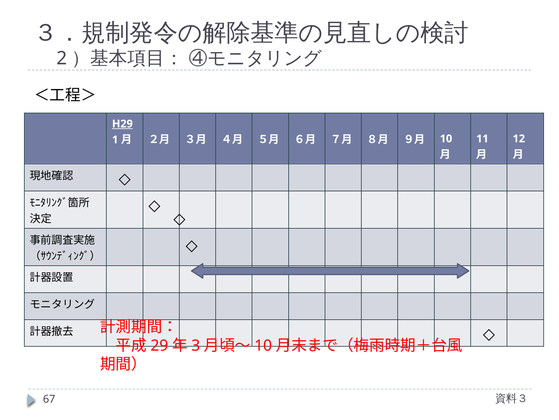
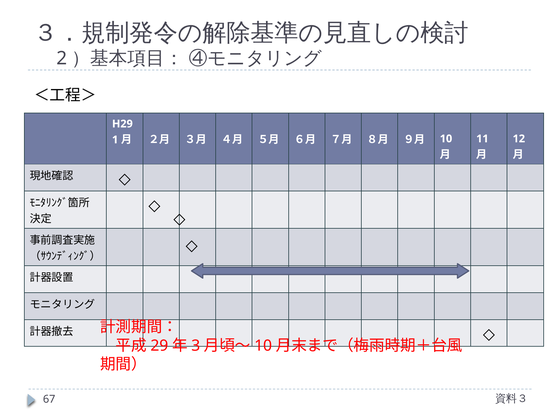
H29 underline: present -> none
